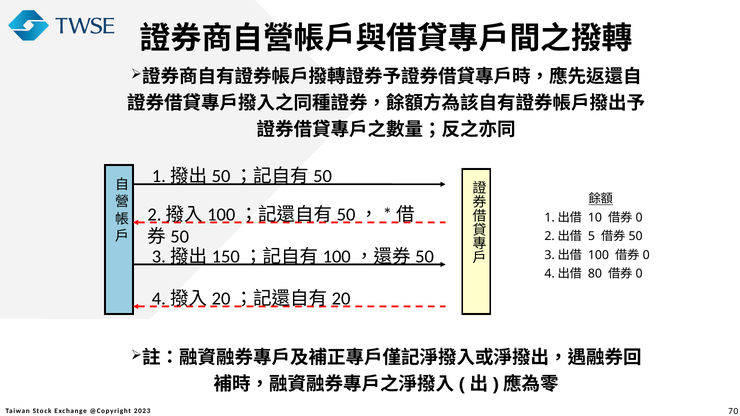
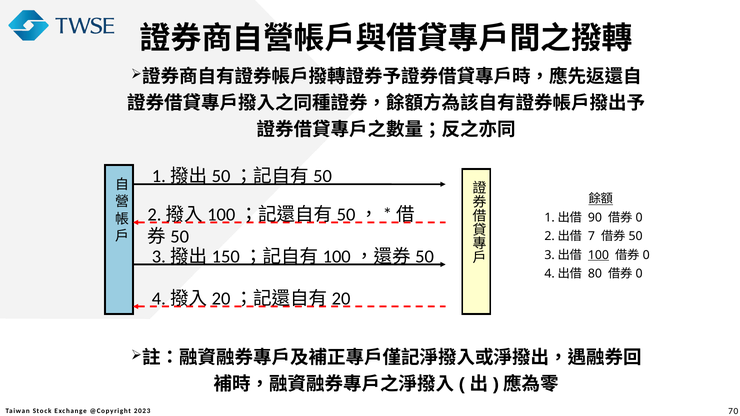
10: 10 -> 90
5: 5 -> 7
100 underline: none -> present
